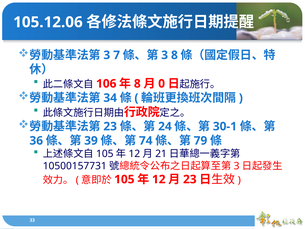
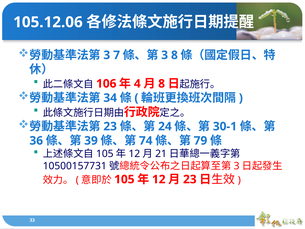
8 at (137, 84): 8 -> 4
0 at (162, 84): 0 -> 8
